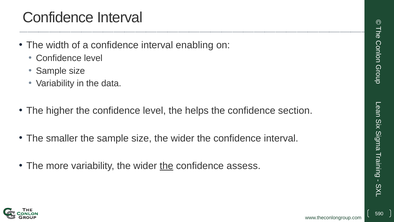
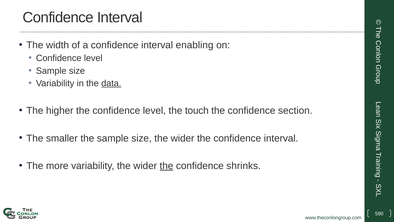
data underline: none -> present
helps: helps -> touch
assess: assess -> shrinks
